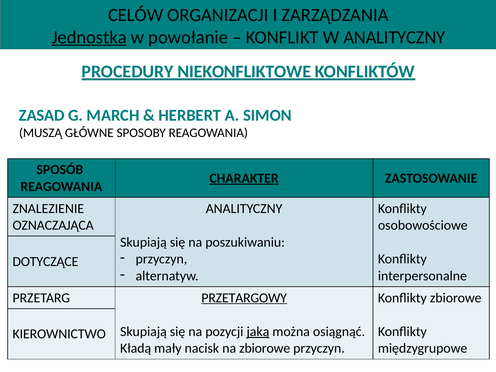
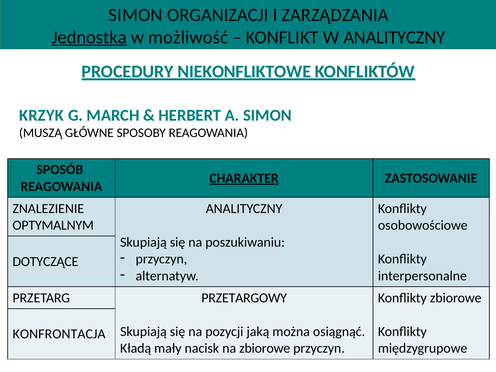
CELÓW at (136, 15): CELÓW -> SIMON
powołanie: powołanie -> możliwość
ZASAD: ZASAD -> KRZYK
OZNACZAJĄCA: OZNACZAJĄCA -> OPTYMALNYM
PRZETARGOWY underline: present -> none
jaką underline: present -> none
KIEROWNICTWO: KIEROWNICTWO -> KONFRONTACJA
